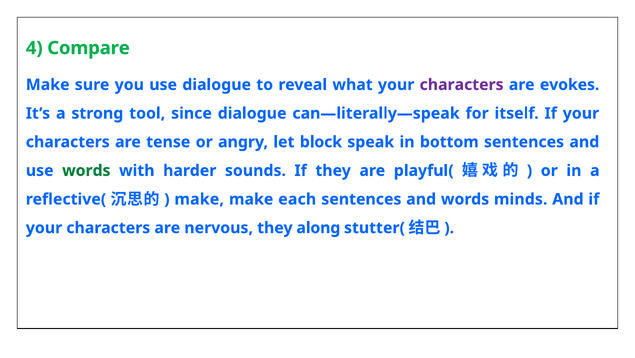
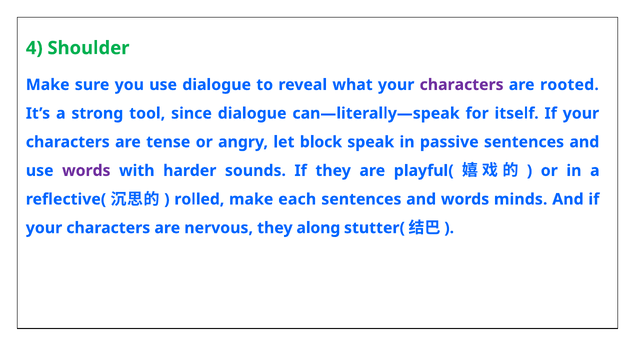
Compare: Compare -> Shoulder
evokes: evokes -> rooted
bottom: bottom -> passive
words at (86, 170) colour: green -> purple
make at (199, 199): make -> rolled
